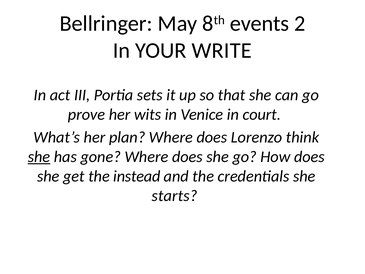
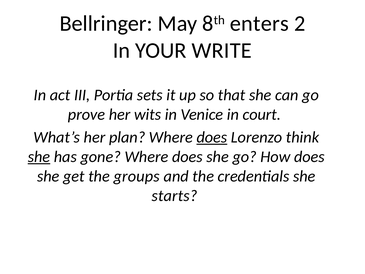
events: events -> enters
does at (212, 137) underline: none -> present
instead: instead -> groups
